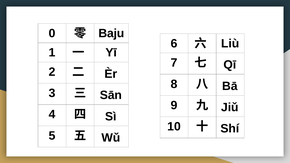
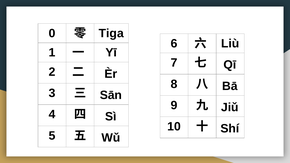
Baju: Baju -> Tiga
